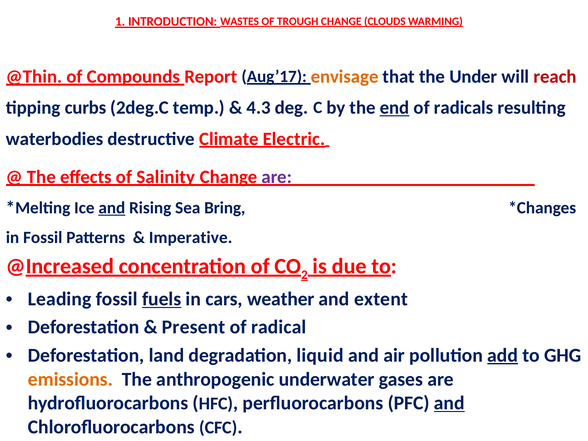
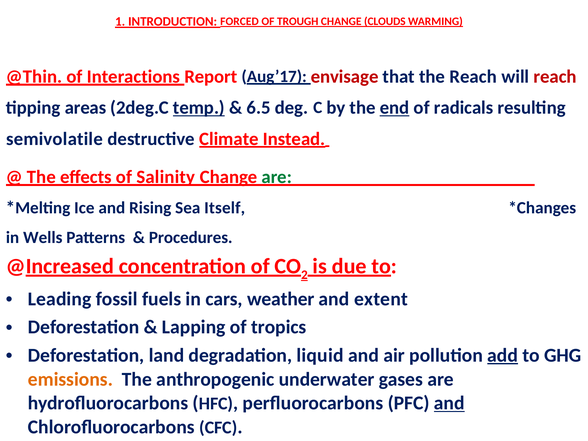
WASTES: WASTES -> FORCED
Compounds: Compounds -> Interactions
envisage colour: orange -> red
the Under: Under -> Reach
curbs: curbs -> areas
temp underline: none -> present
4.3: 4.3 -> 6.5
waterbodies: waterbodies -> semivolatile
Electric: Electric -> Instead
are at (277, 177) colour: purple -> green
and at (112, 208) underline: present -> none
Bring: Bring -> Itself
in Fossil: Fossil -> Wells
Imperative: Imperative -> Procedures
fuels underline: present -> none
Present: Present -> Lapping
radical: radical -> tropics
